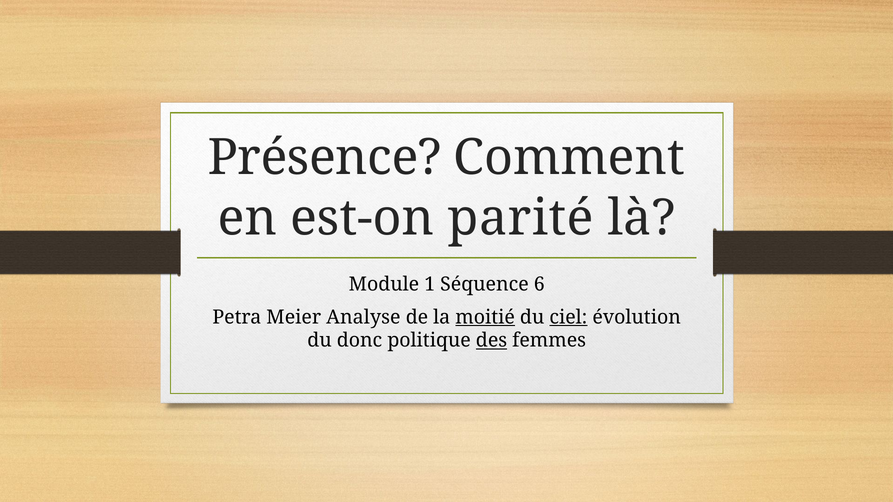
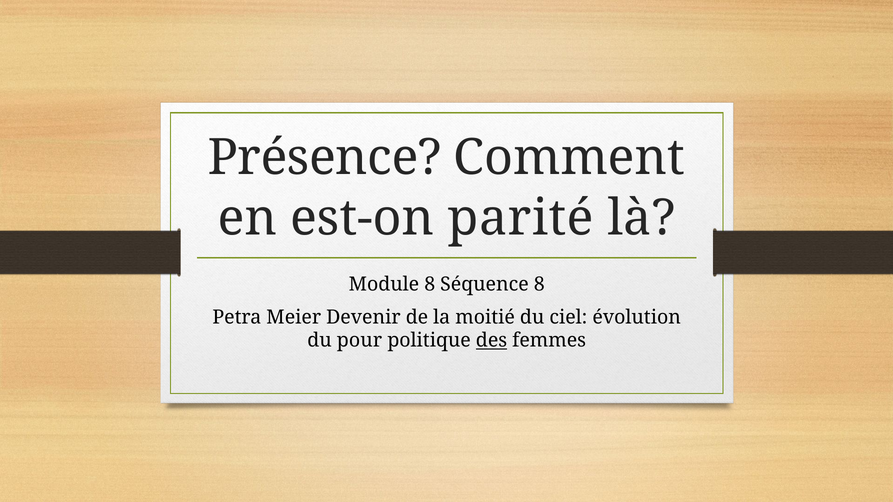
Module 1: 1 -> 8
Séquence 6: 6 -> 8
Analyse: Analyse -> Devenir
moitié underline: present -> none
ciel underline: present -> none
donc: donc -> pour
